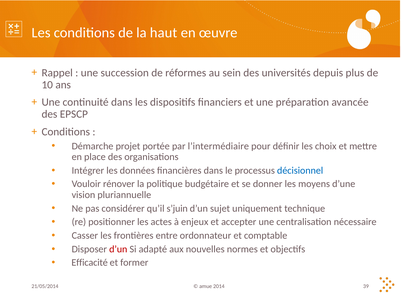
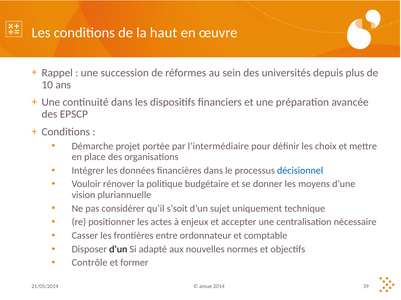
s’juin: s’juin -> s’soit
d’un at (118, 250) colour: red -> black
Efficacité: Efficacité -> Contrôle
